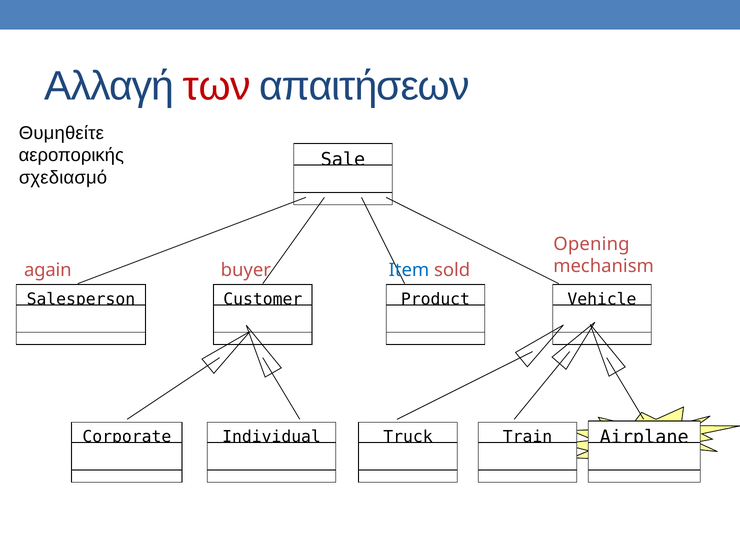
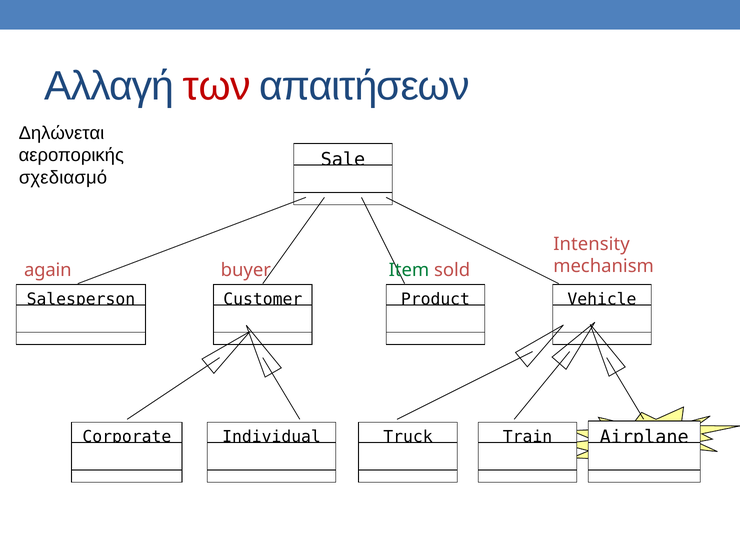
Θυμηθείτε: Θυμηθείτε -> Δηλώνεται
Opening: Opening -> Intensity
Item colour: blue -> green
